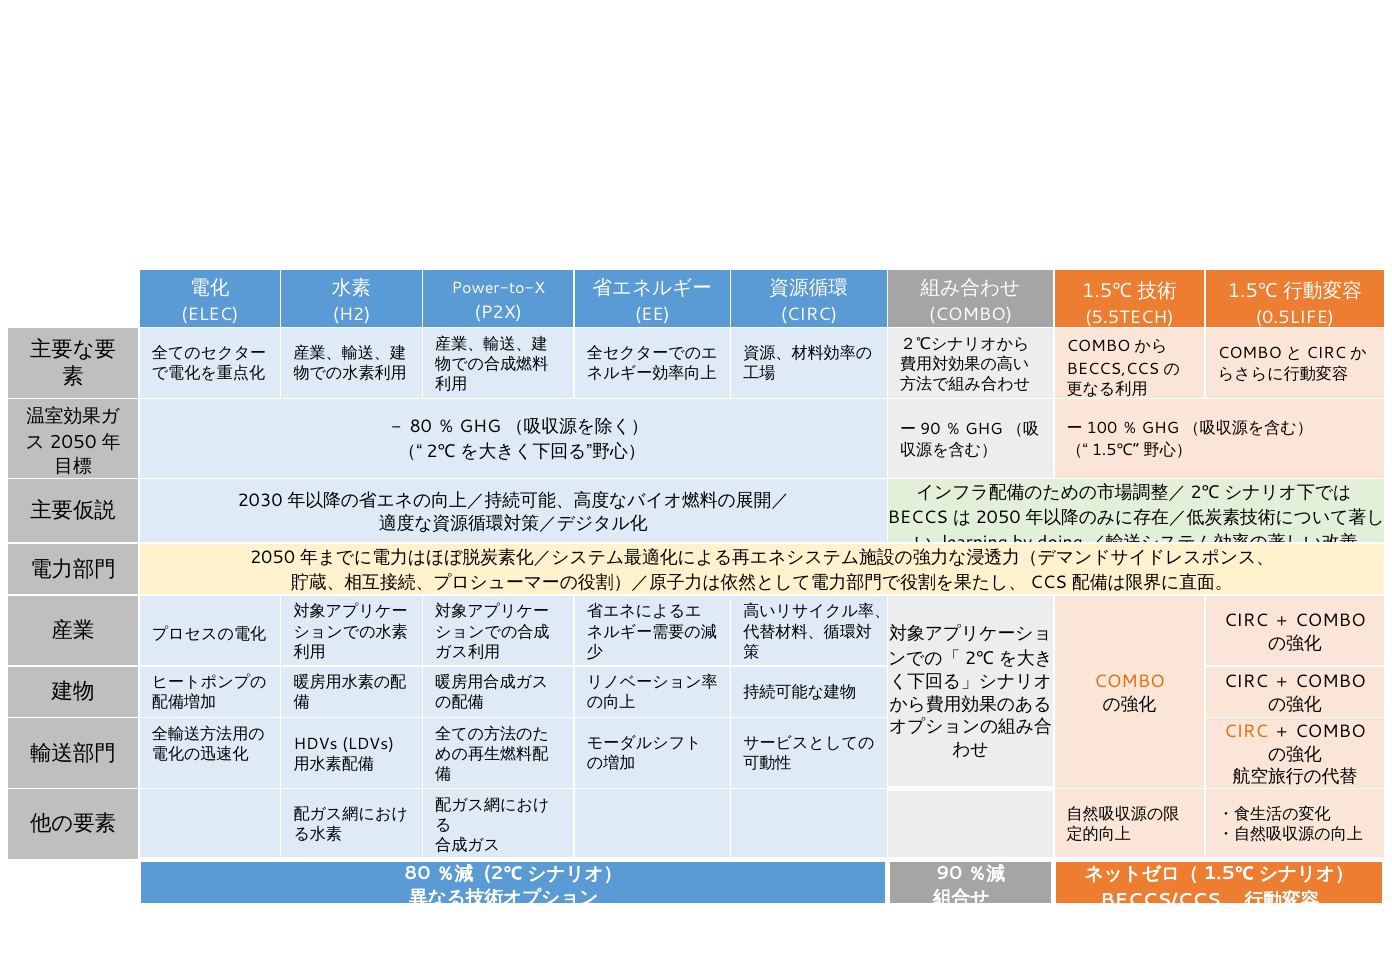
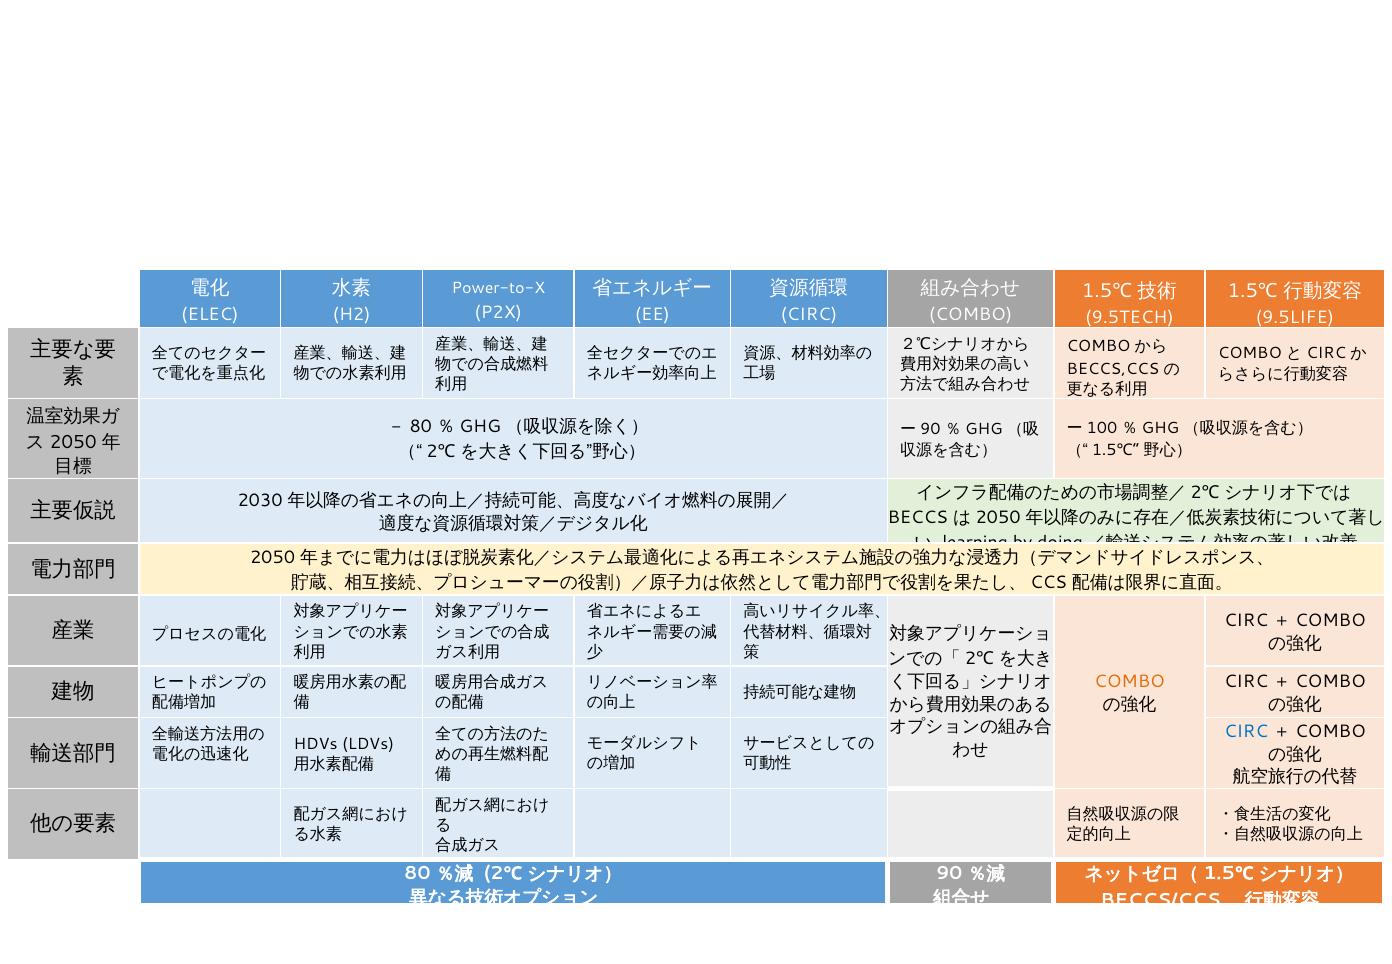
5.5TECH: 5.5TECH -> 9.5TECH
0.5LIFE: 0.5LIFE -> 9.5LIFE
CIRC at (1246, 731) colour: orange -> blue
